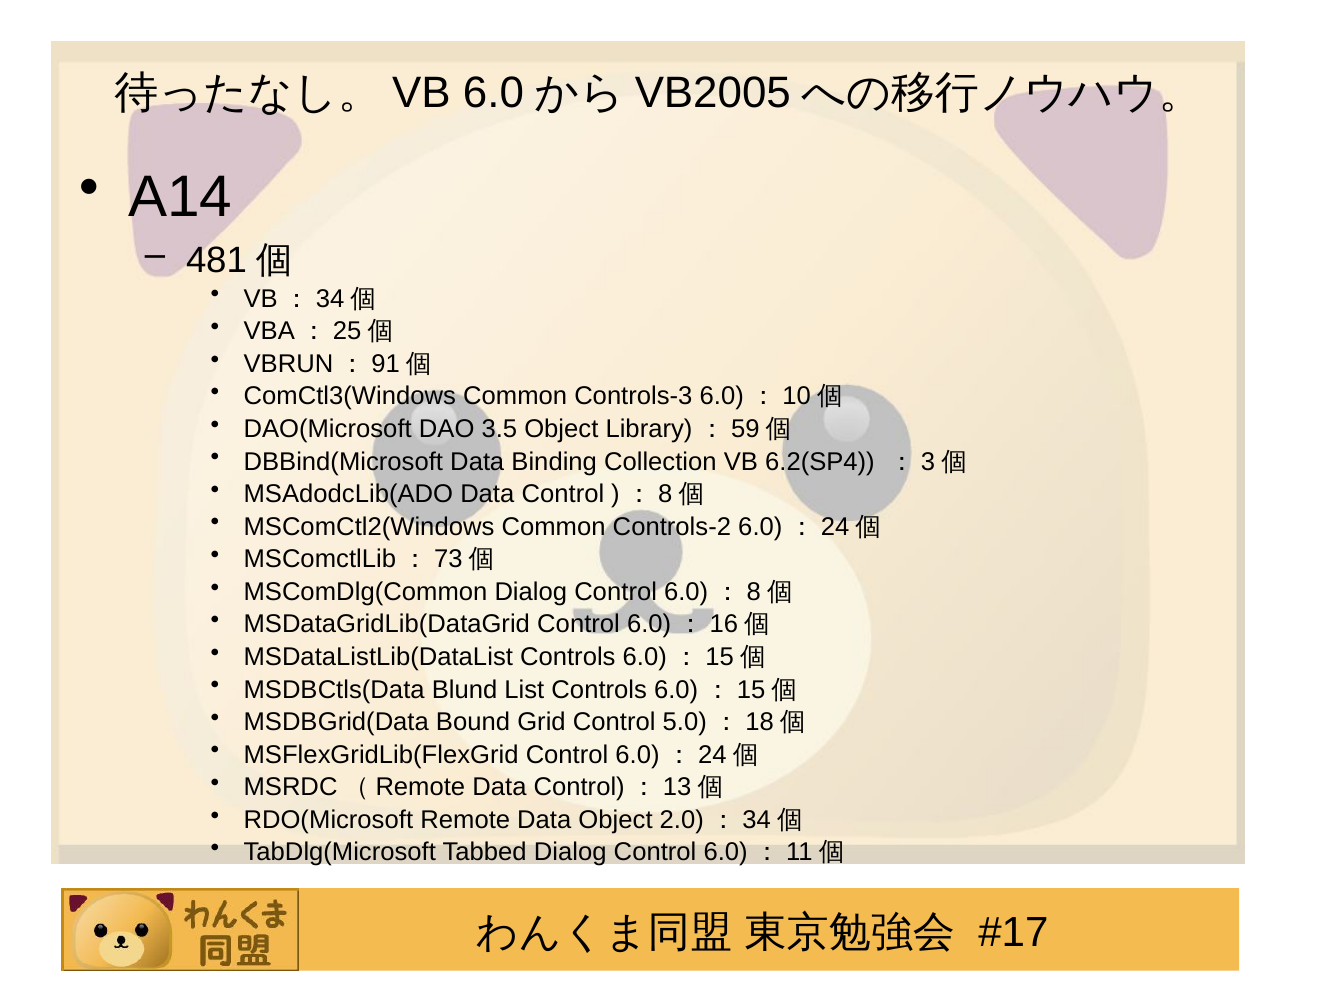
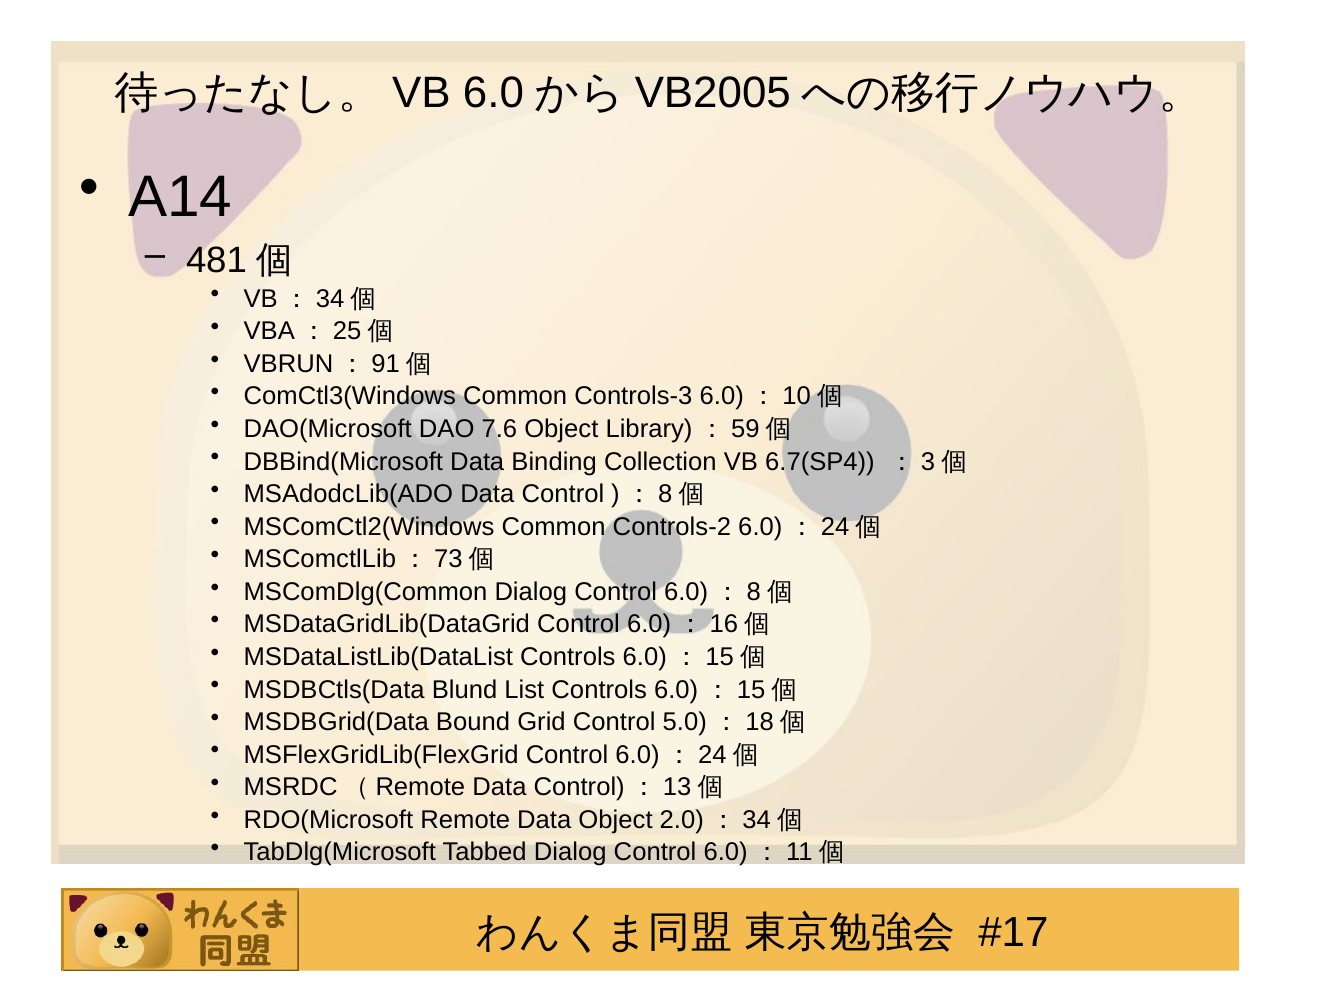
3.5: 3.5 -> 7.6
6.2(SP4: 6.2(SP4 -> 6.7(SP4
